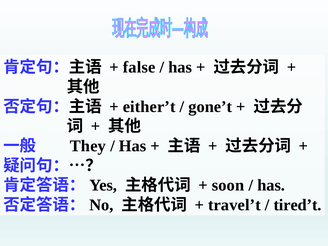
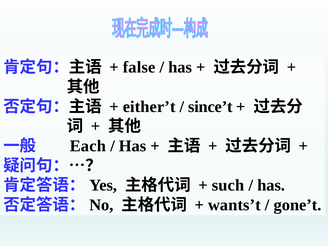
gone’t: gone’t -> since’t
They: They -> Each
soon: soon -> such
travel’t: travel’t -> wants’t
tired’t: tired’t -> gone’t
